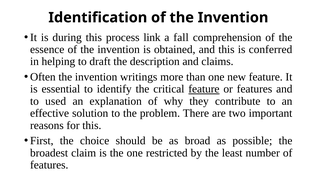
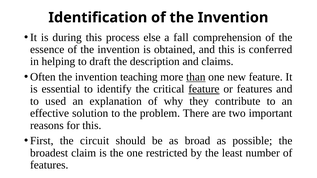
link: link -> else
writings: writings -> teaching
than underline: none -> present
choice: choice -> circuit
